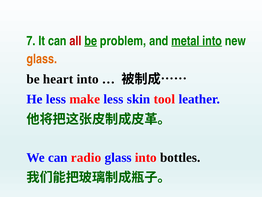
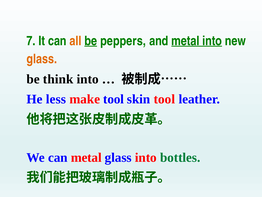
all colour: red -> orange
problem: problem -> peppers
heart: heart -> think
make less: less -> tool
can radio: radio -> metal
bottles colour: black -> green
